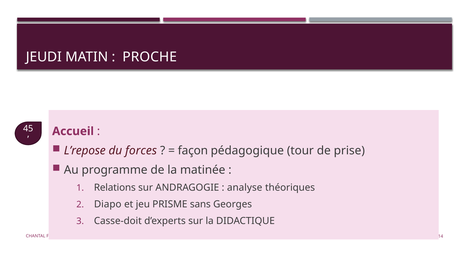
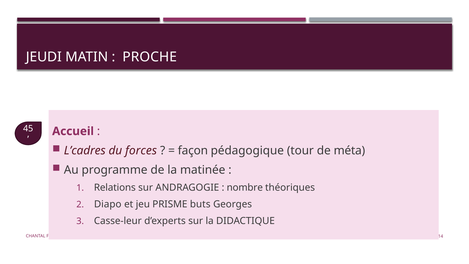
L’repose: L’repose -> L’cadres
prise: prise -> méta
analyse: analyse -> nombre
sans: sans -> buts
Casse-doit: Casse-doit -> Casse-leur
